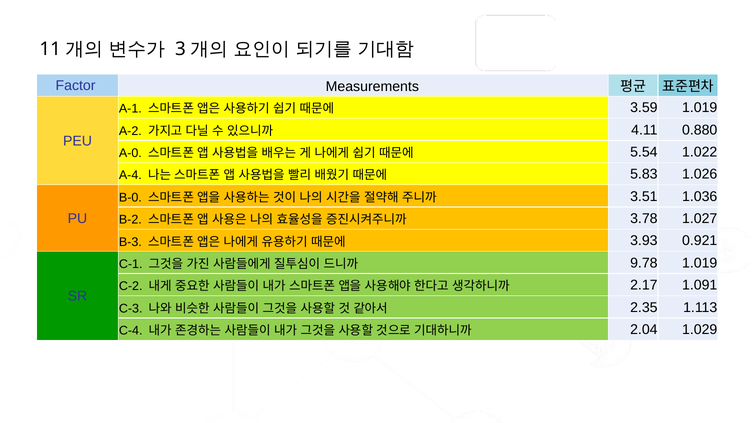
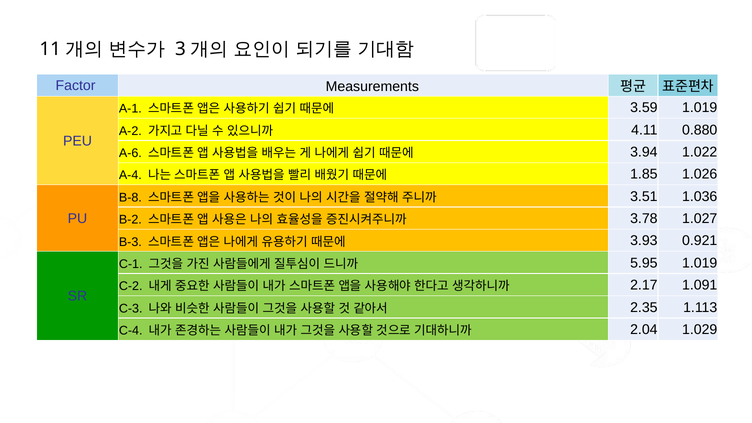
A-0: A-0 -> A-6
5.54: 5.54 -> 3.94
5.83: 5.83 -> 1.85
B-0: B-0 -> B-8
9.78: 9.78 -> 5.95
